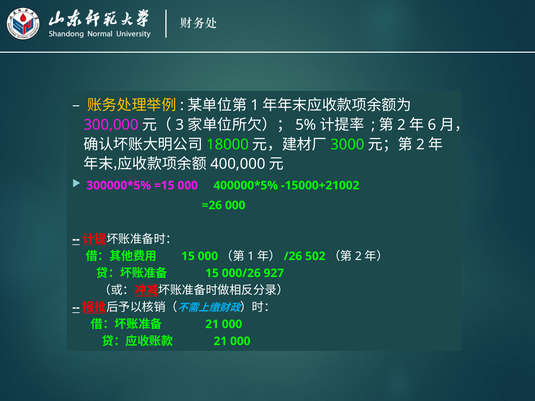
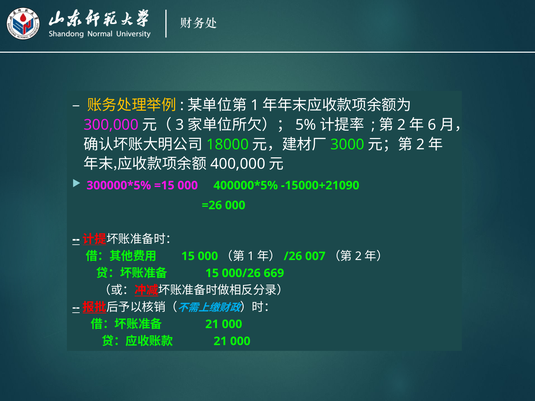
-15000+21002: -15000+21002 -> -15000+21090
502: 502 -> 007
927: 927 -> 669
